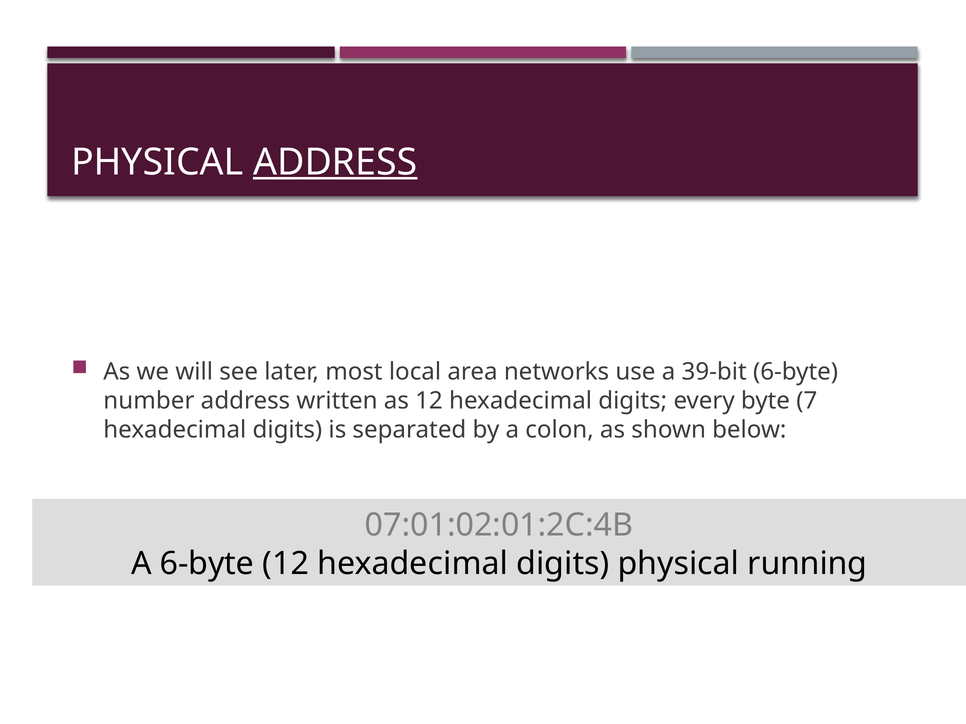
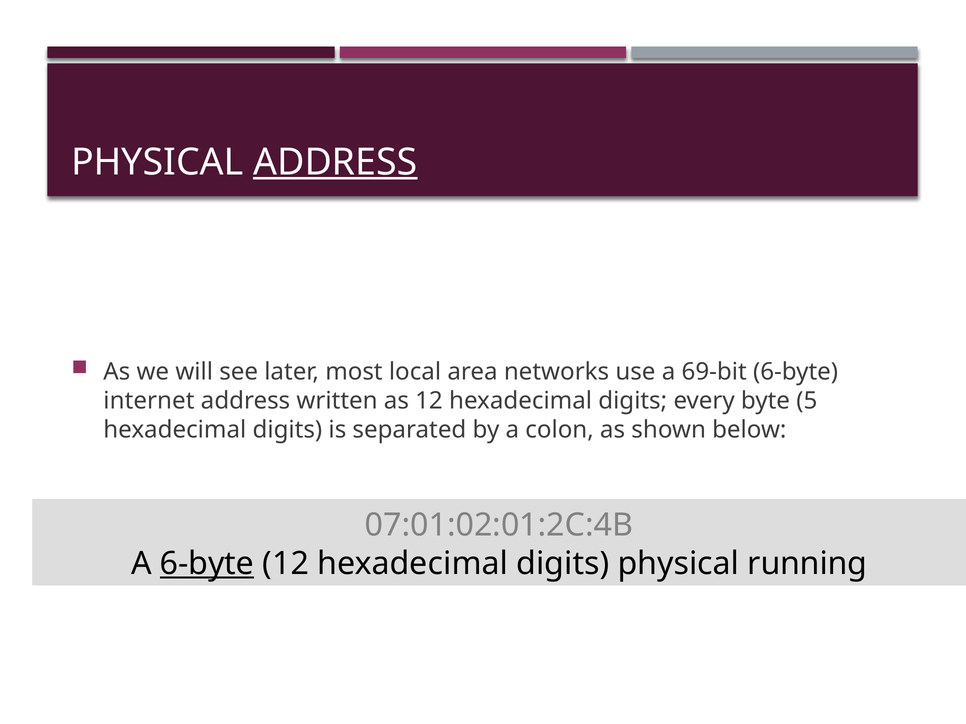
39-bit: 39-bit -> 69-bit
number: number -> internet
7: 7 -> 5
6-byte at (207, 564) underline: none -> present
